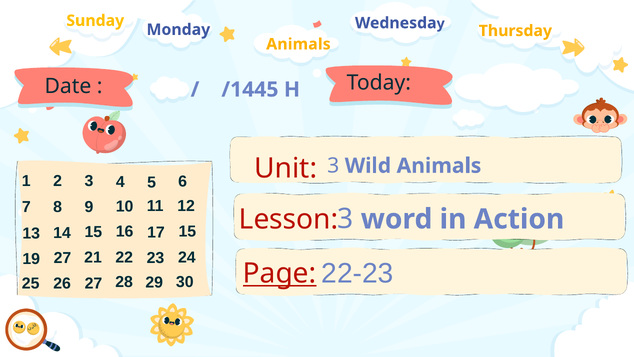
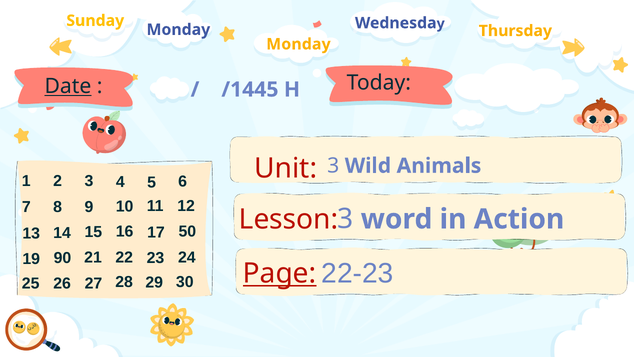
Animals at (298, 44): Animals -> Monday
Date underline: none -> present
17 15: 15 -> 50
19 27: 27 -> 90
